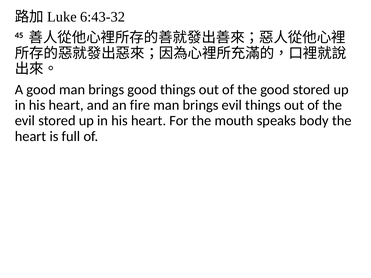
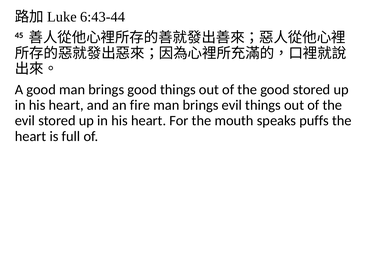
6:43-32: 6:43-32 -> 6:43-44
body: body -> puffs
